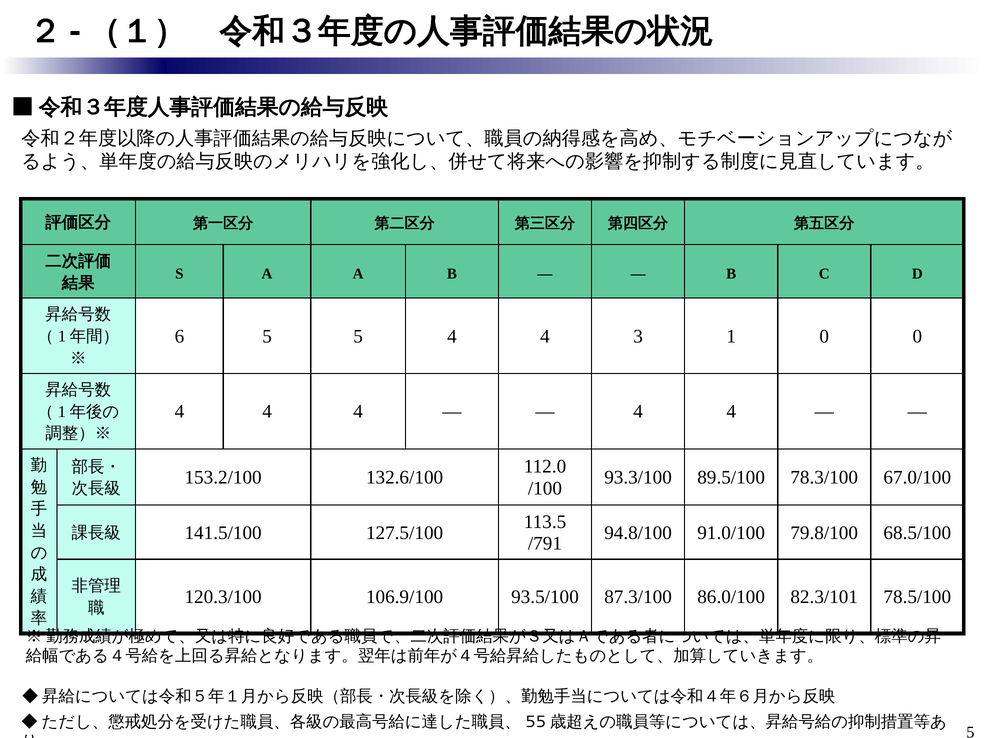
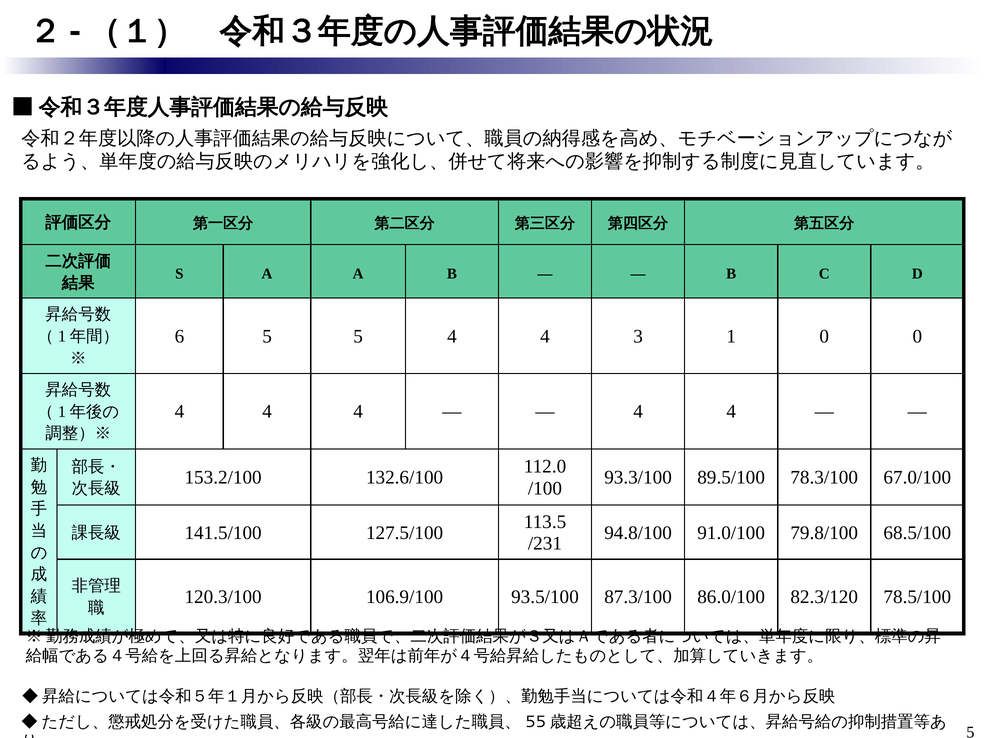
/791: /791 -> /231
82.3/101: 82.3/101 -> 82.3/120
